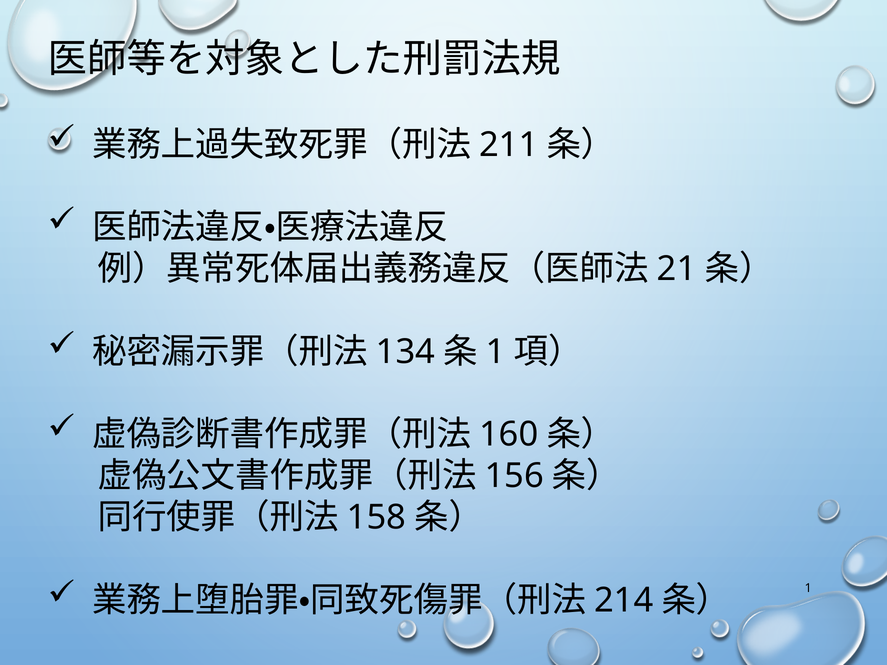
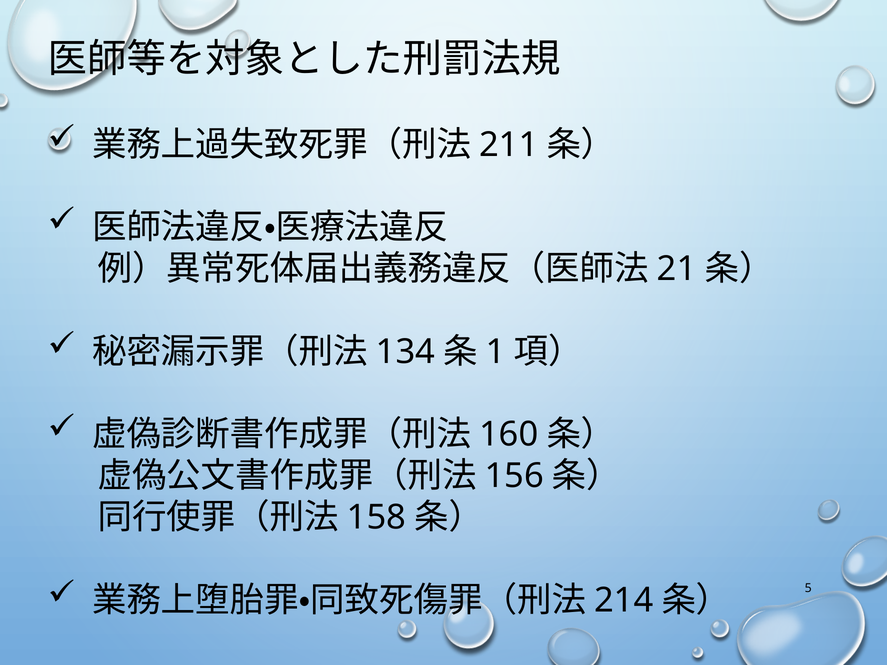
1 at (808, 588): 1 -> 5
